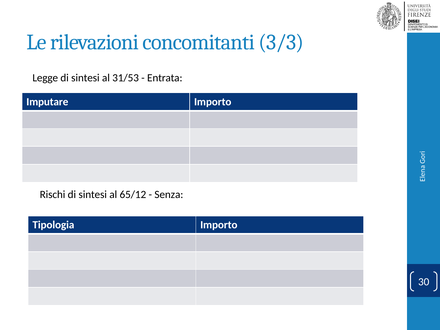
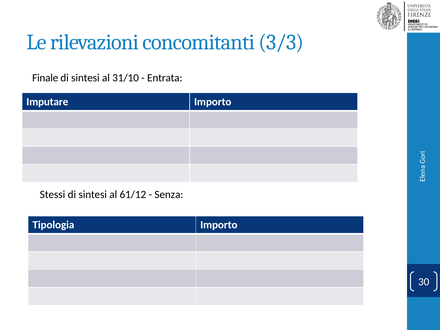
Legge: Legge -> Finale
31/53: 31/53 -> 31/10
Rischi: Rischi -> Stessi
65/12: 65/12 -> 61/12
